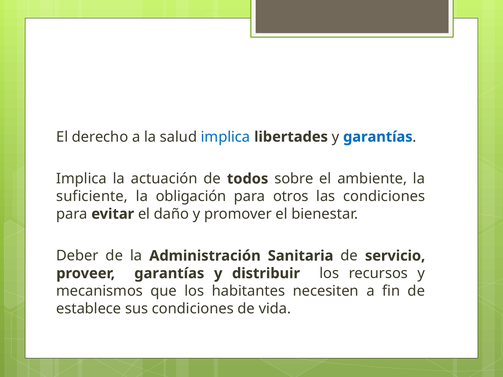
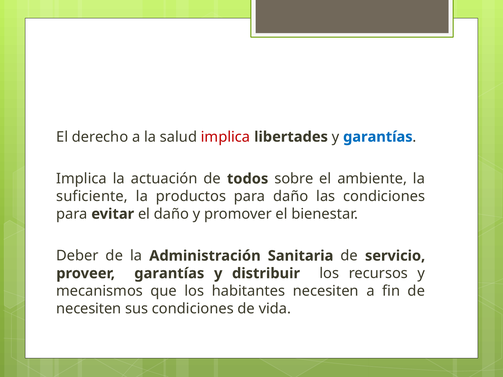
implica at (226, 137) colour: blue -> red
obligación: obligación -> productos
para otros: otros -> daño
establece at (89, 309): establece -> necesiten
